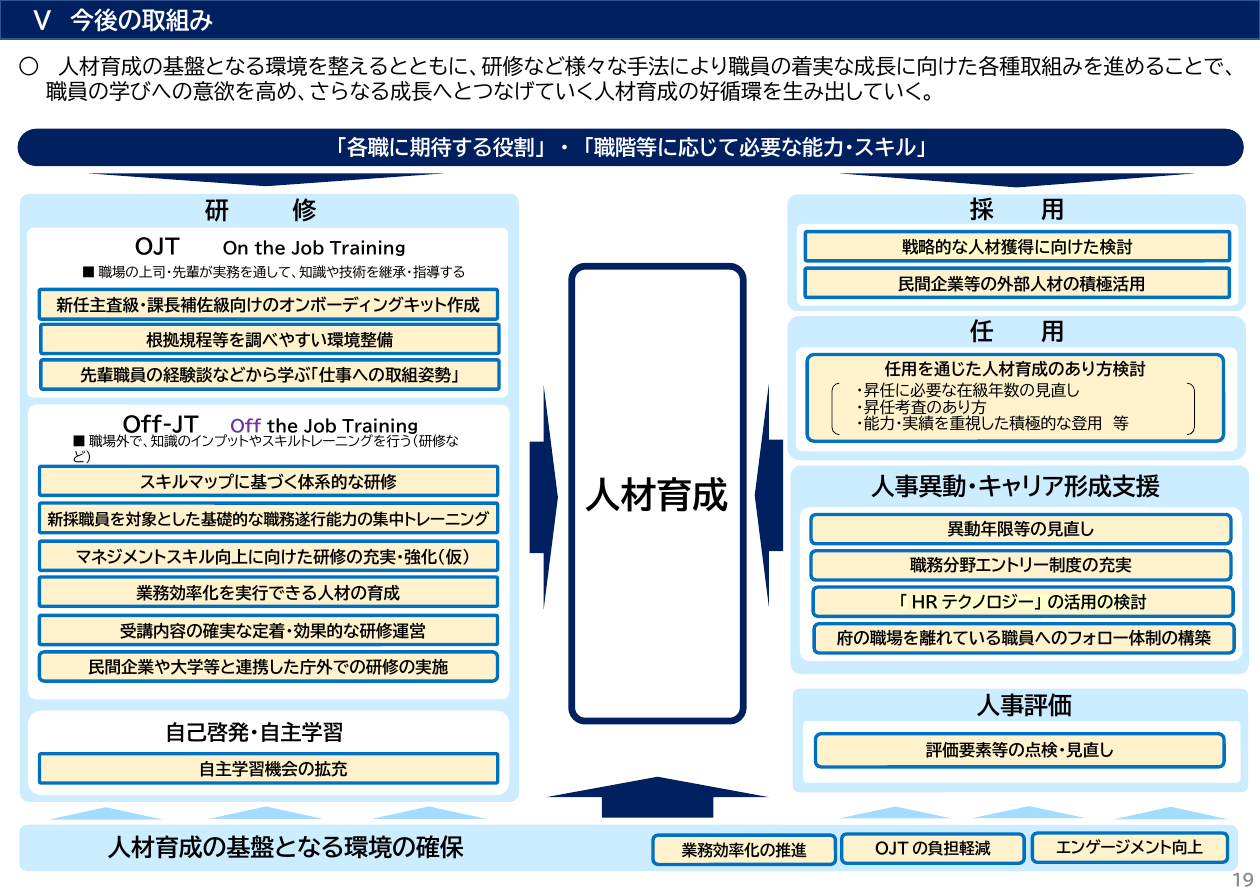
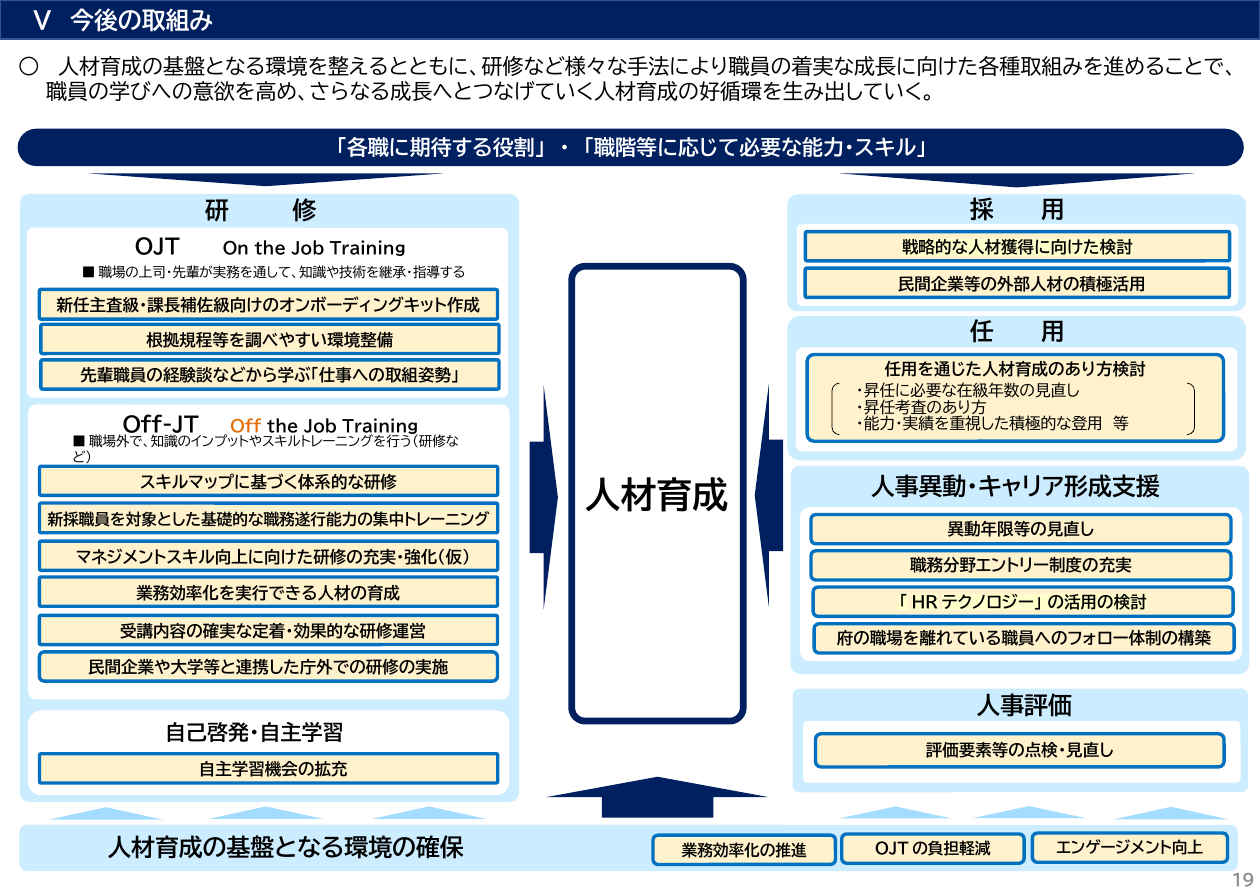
Off colour: purple -> orange
